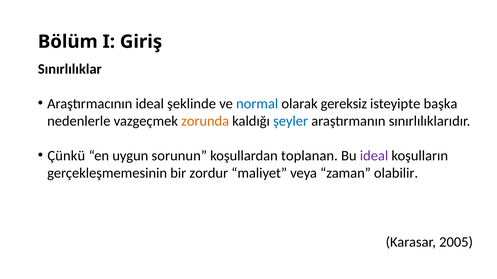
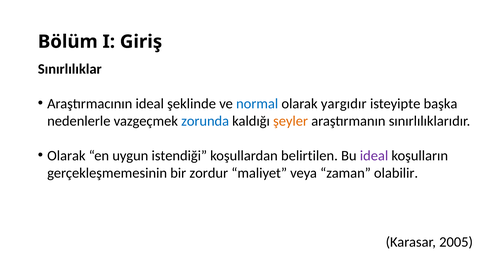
gereksiz: gereksiz -> yargıdır
zorunda colour: orange -> blue
şeyler colour: blue -> orange
Çünkü at (66, 156): Çünkü -> Olarak
sorunun: sorunun -> istendiği
toplanan: toplanan -> belirtilen
